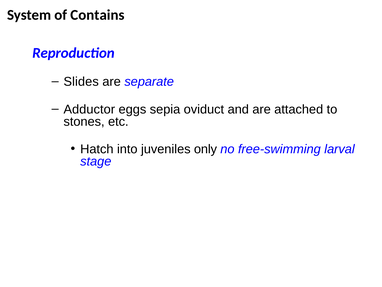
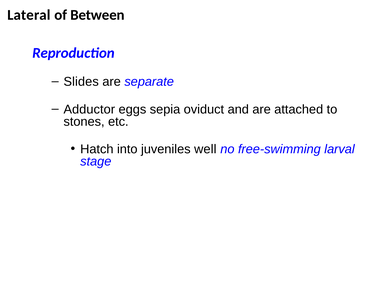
System: System -> Lateral
Contains: Contains -> Between
only: only -> well
